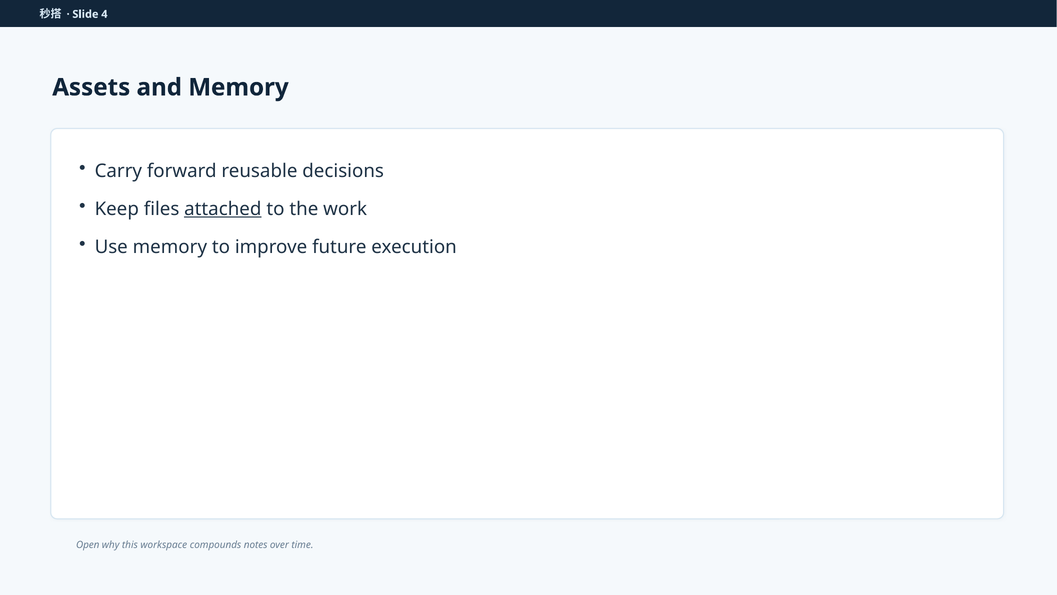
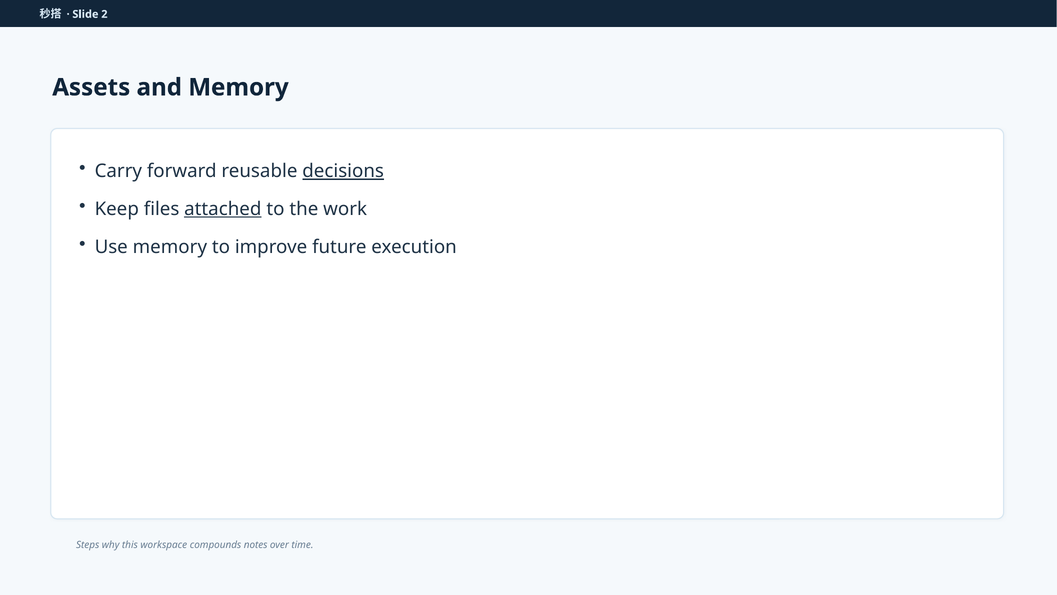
4: 4 -> 2
decisions underline: none -> present
Open: Open -> Steps
